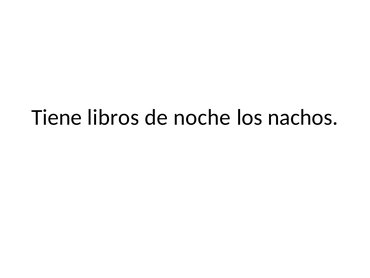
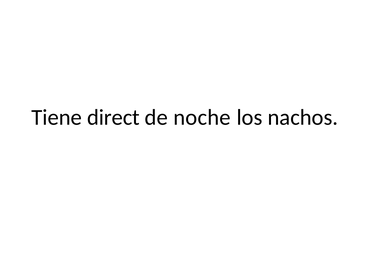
libros: libros -> direct
